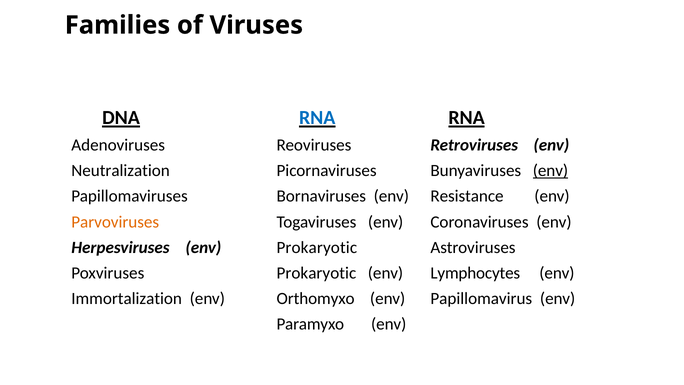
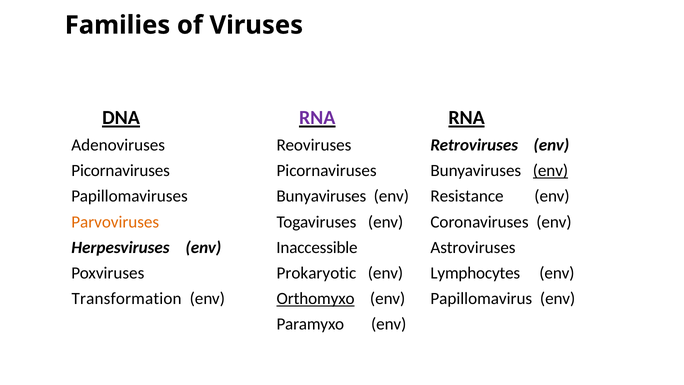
RNA at (317, 118) colour: blue -> purple
Neutralization at (121, 171): Neutralization -> Picornaviruses
Papillomaviruses Bornaviruses: Bornaviruses -> Bunyaviruses
env Prokaryotic: Prokaryotic -> Inaccessible
Immortalization: Immortalization -> Transformation
Orthomyxo underline: none -> present
